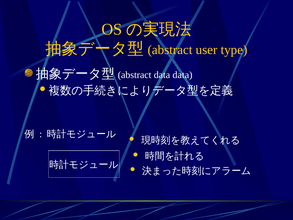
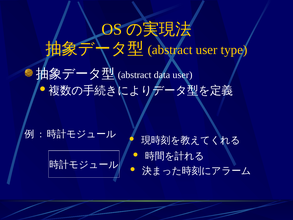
data data: data -> user
